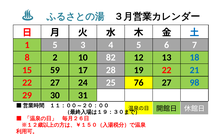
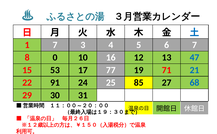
1 5: 5 -> 7
2: 2 -> 0
82: 82 -> 16
18: 18 -> 47
59: 59 -> 53
28: 28 -> 77
19 22: 22 -> 71
22 27: 27 -> 91
76: 76 -> 85
98: 98 -> 68
